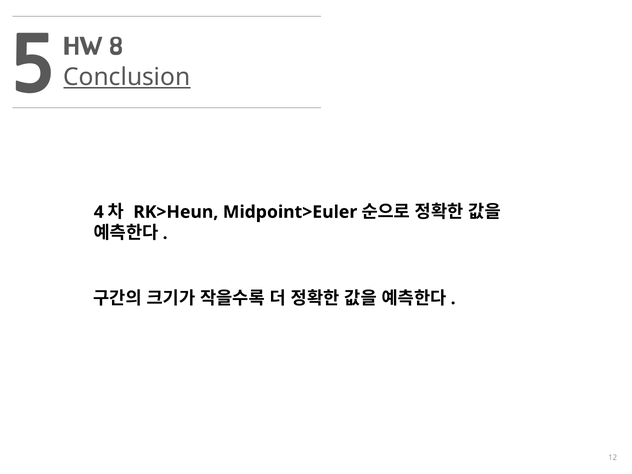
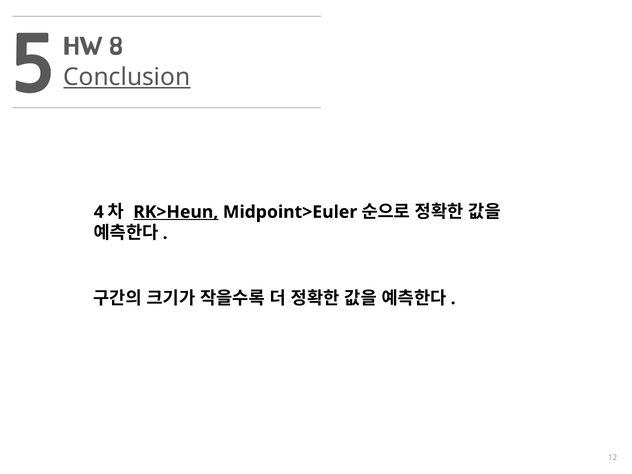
RK>Heun underline: none -> present
